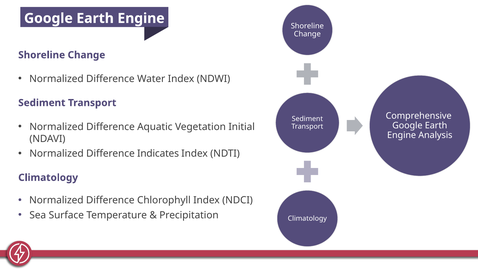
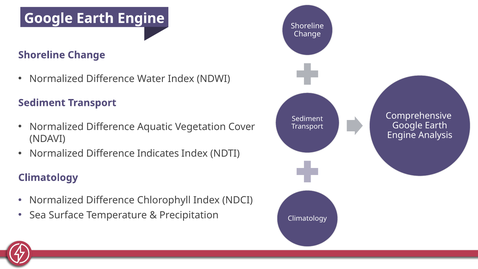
Initial: Initial -> Cover
